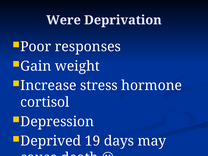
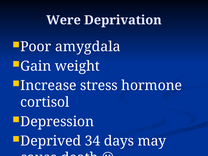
responses: responses -> amygdala
19: 19 -> 34
